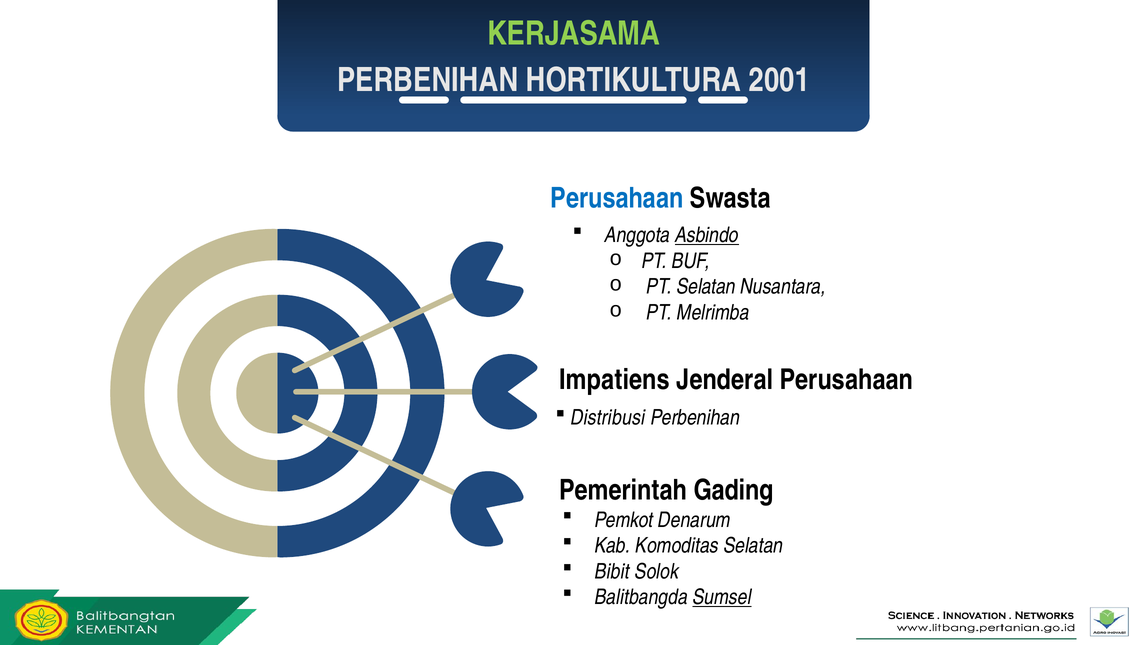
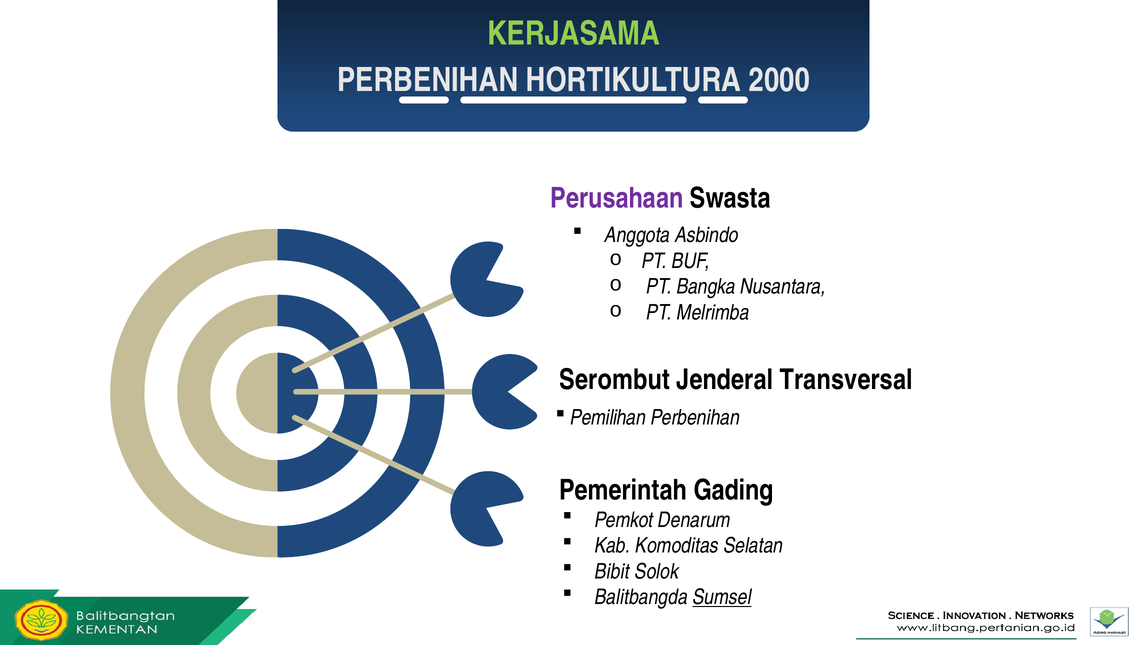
2001: 2001 -> 2000
Perusahaan at (617, 199) colour: blue -> purple
Asbindo underline: present -> none
PT Selatan: Selatan -> Bangka
Impatiens: Impatiens -> Serombut
Jenderal Perusahaan: Perusahaan -> Transversal
Distribusi: Distribusi -> Pemilihan
